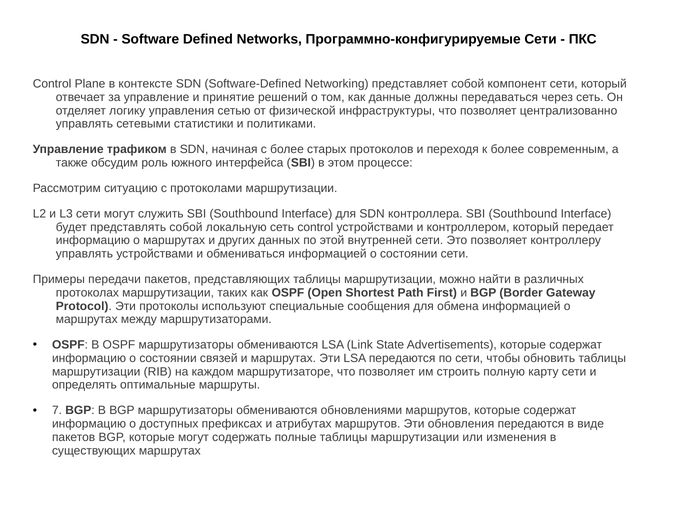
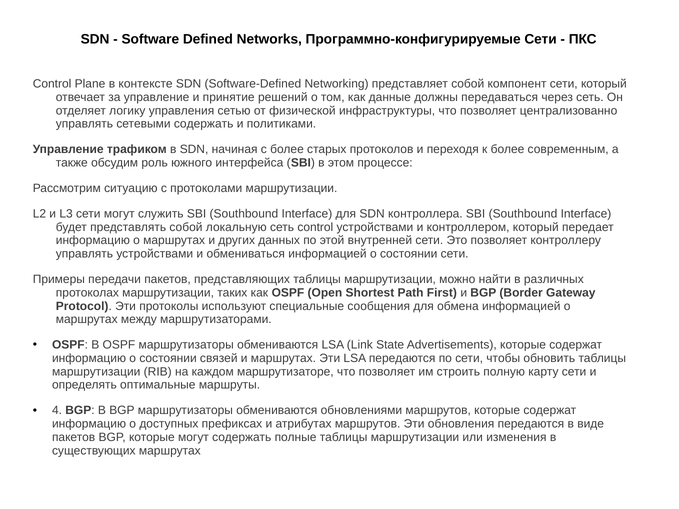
сетевыми статистики: статистики -> содержать
7: 7 -> 4
